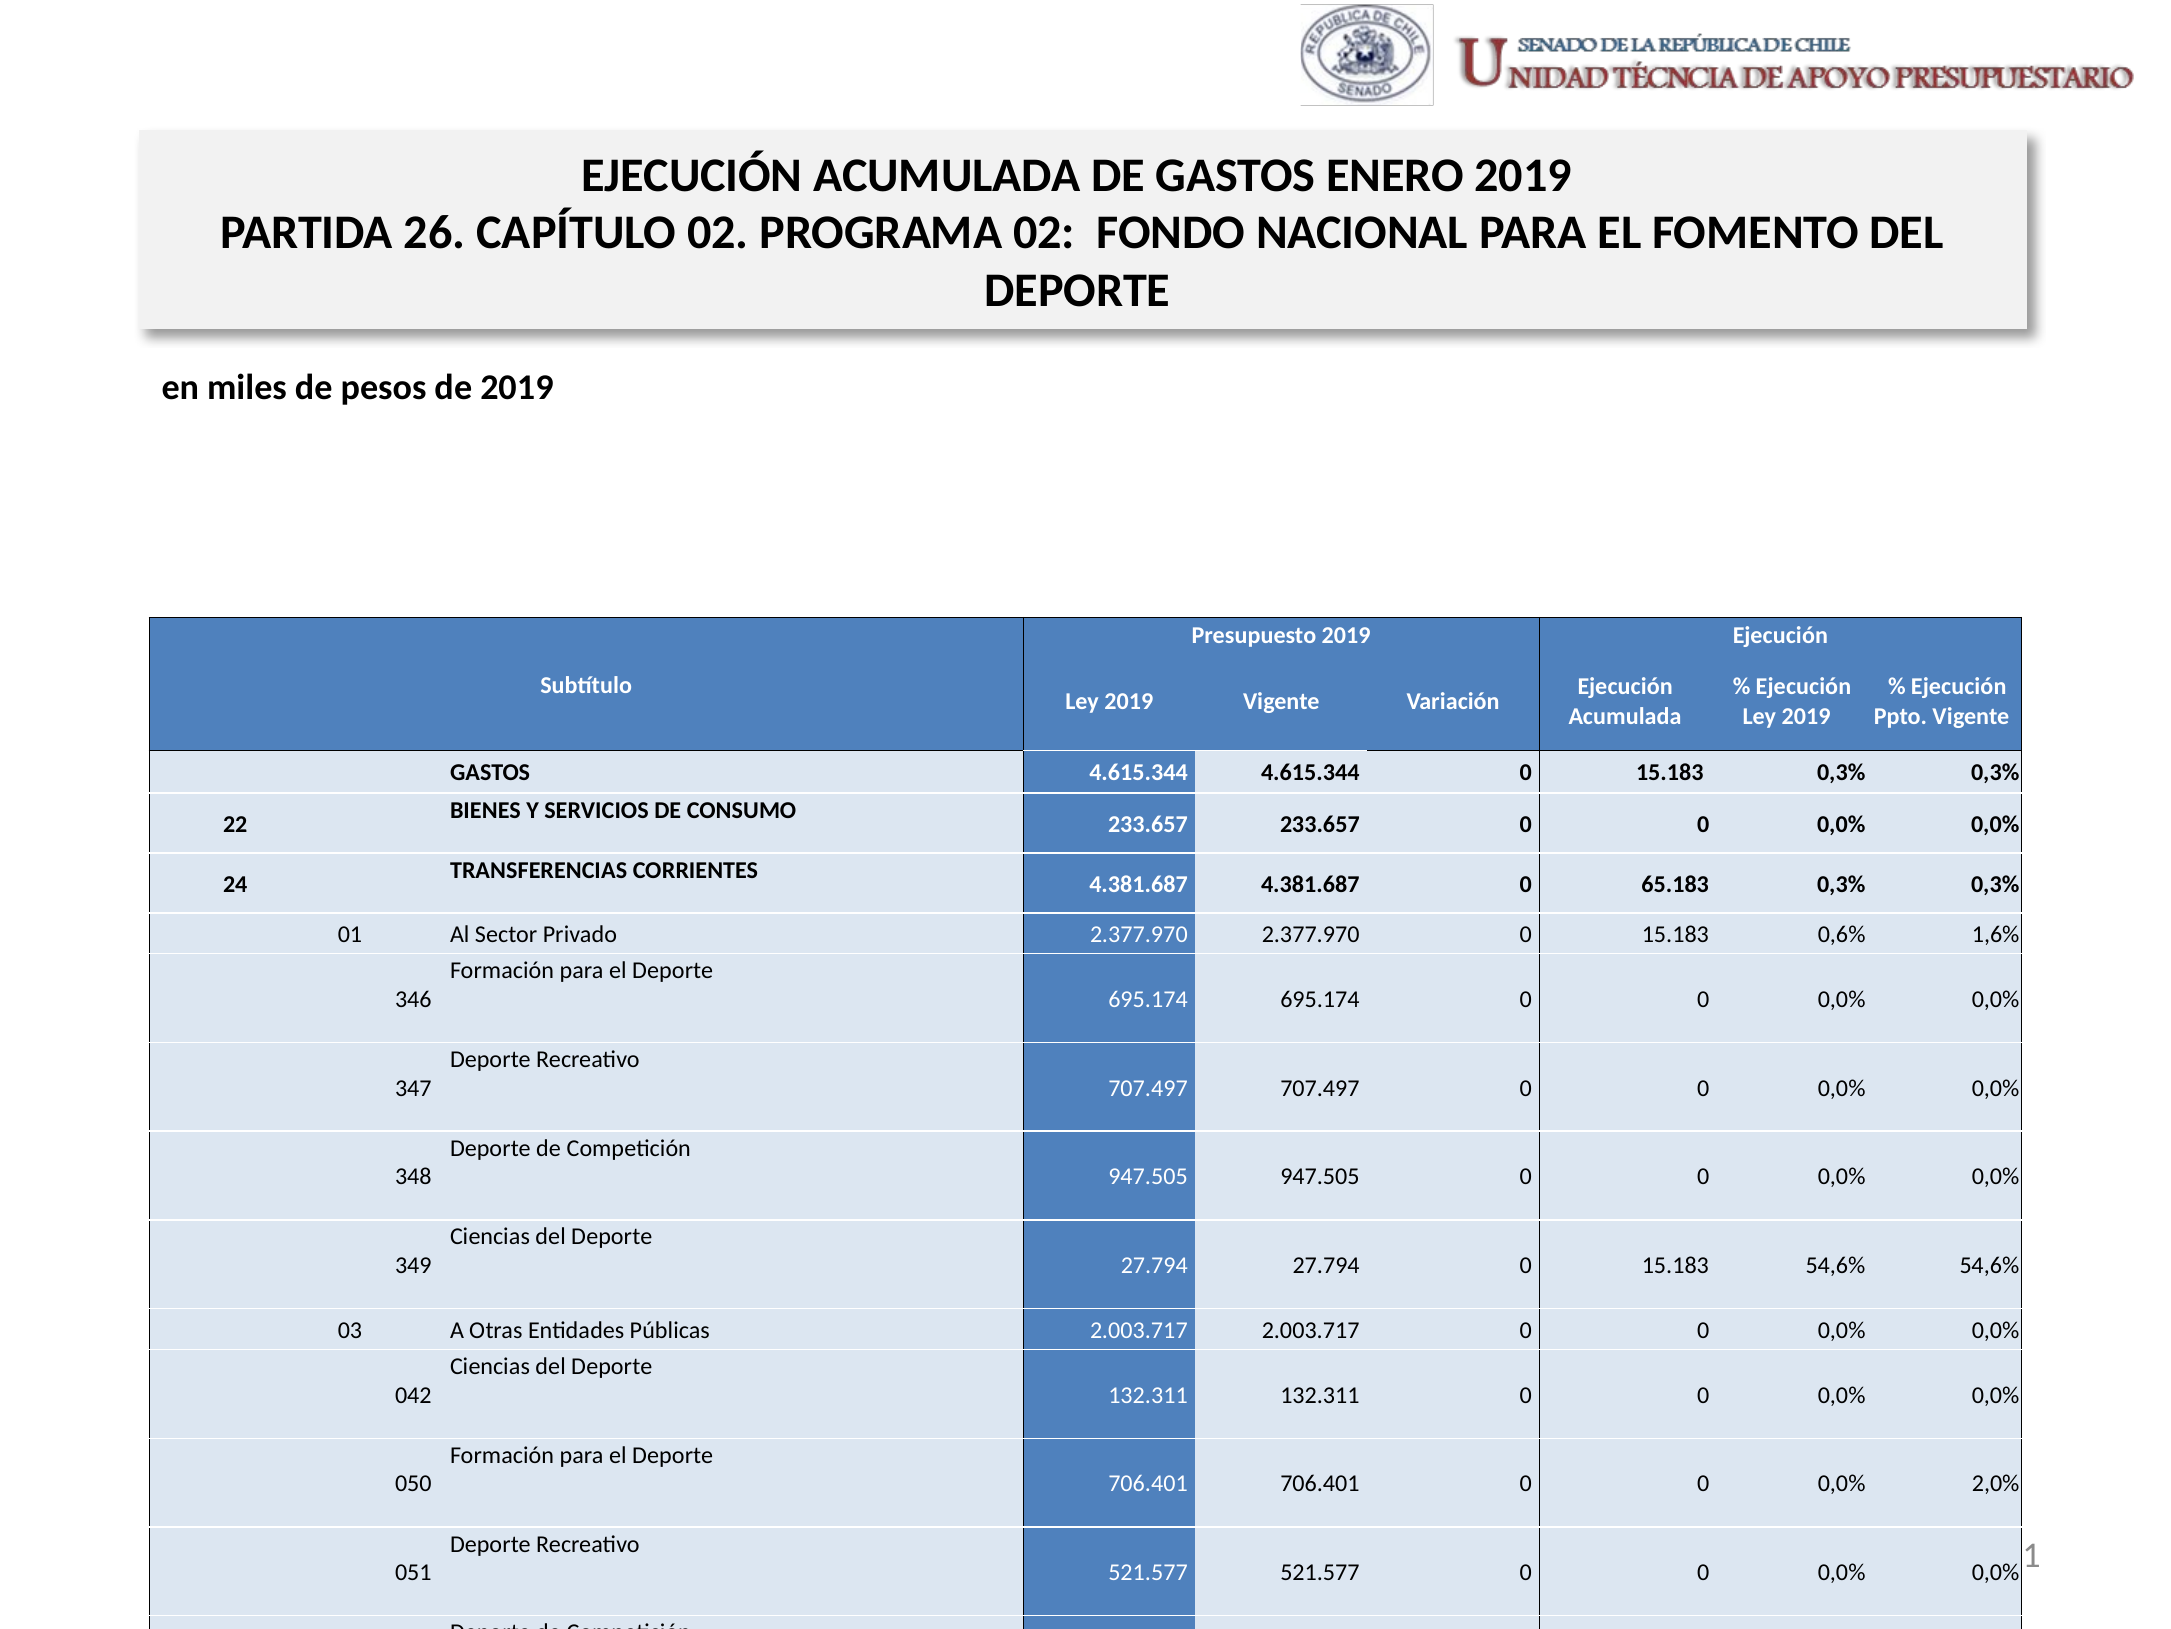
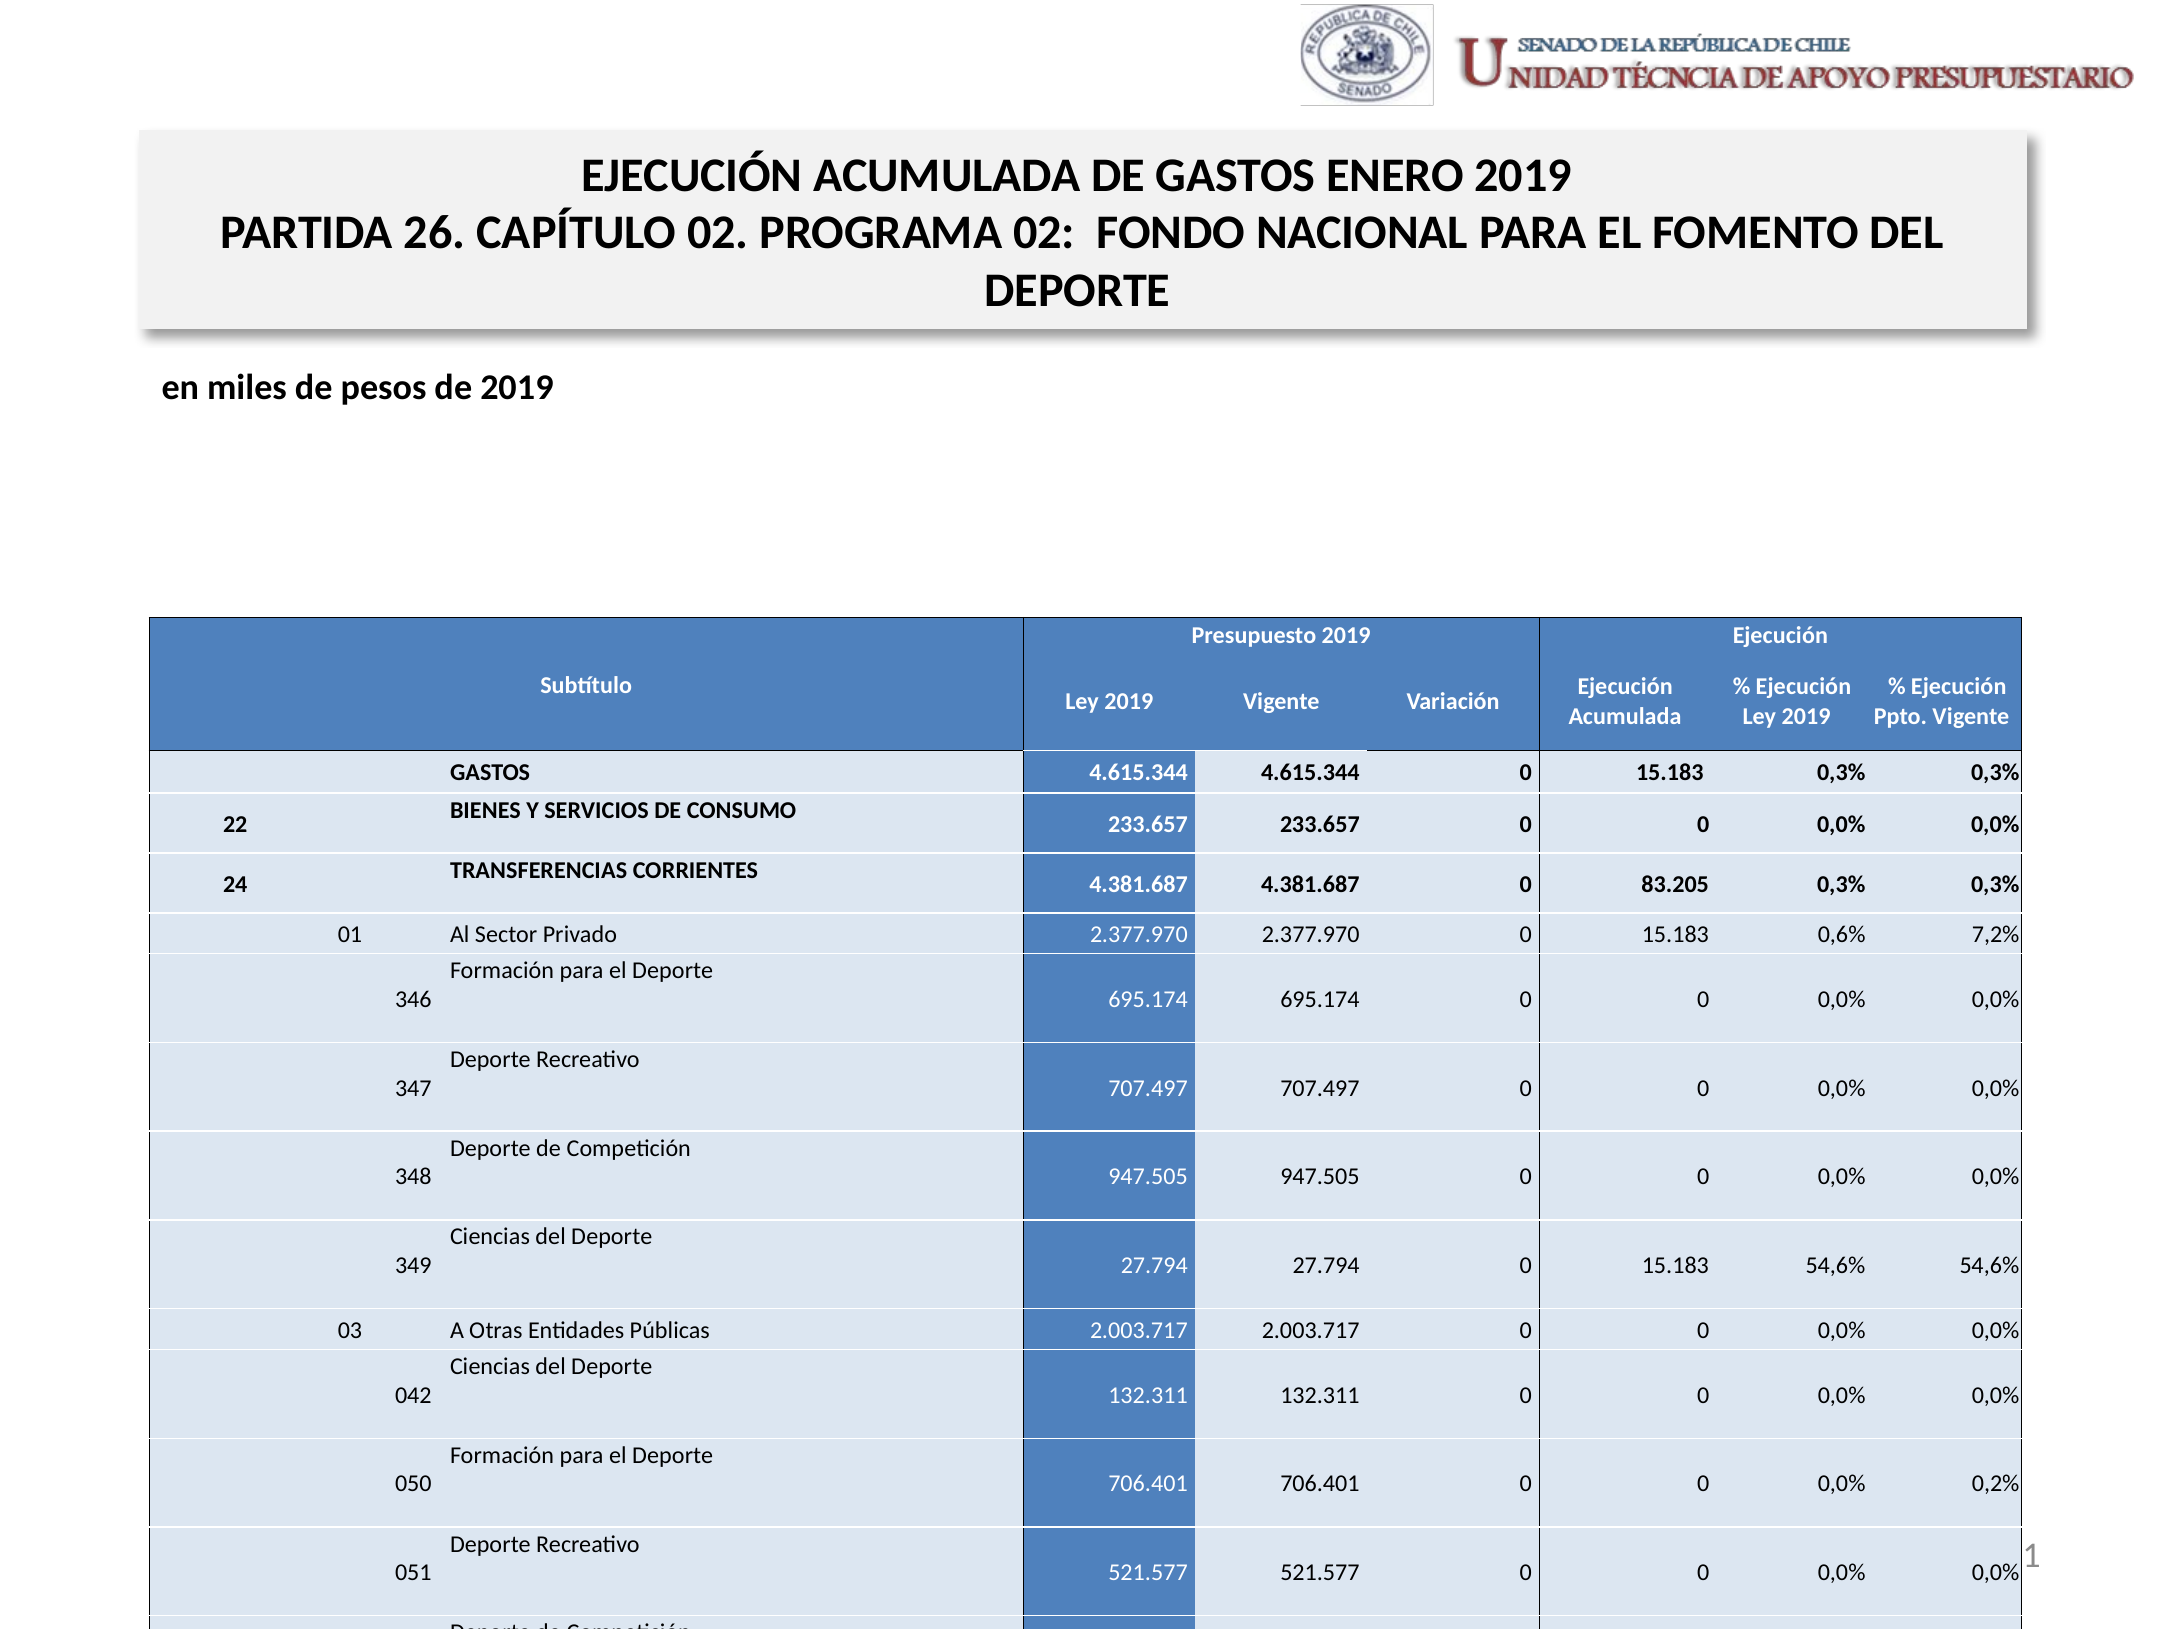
65.183: 65.183 -> 83.205
1,6%: 1,6% -> 7,2%
2,0%: 2,0% -> 0,2%
